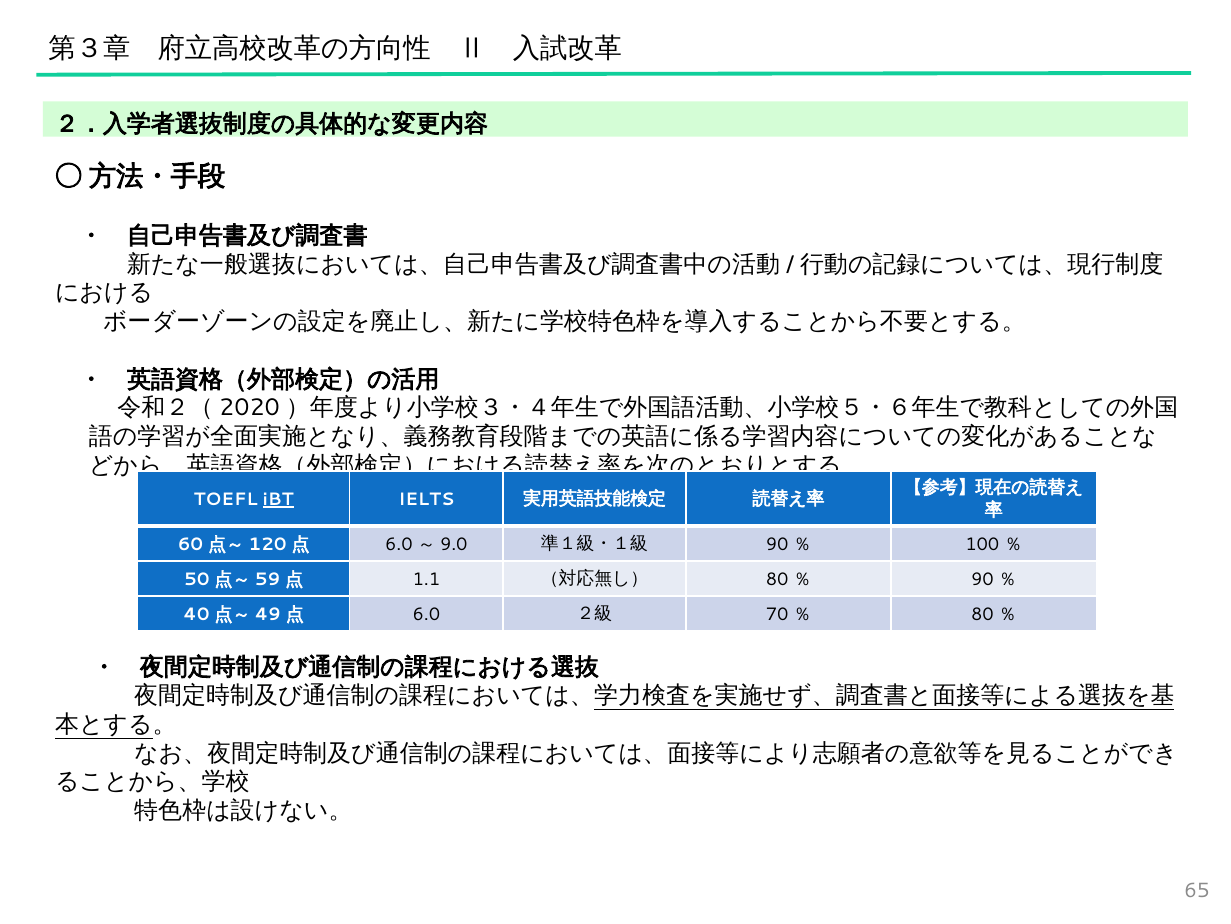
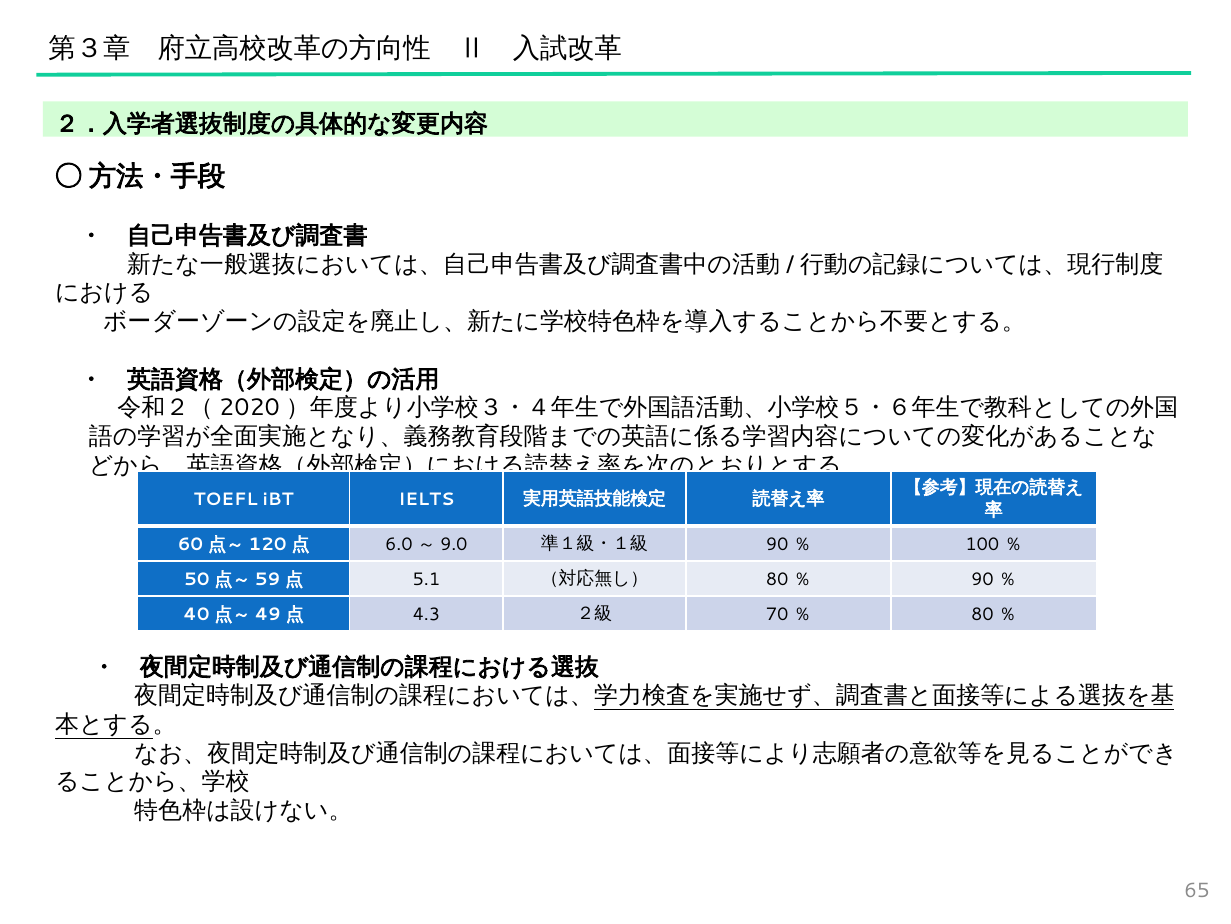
iBT underline: present -> none
1.1: 1.1 -> 5.1
6.0 at (426, 614): 6.0 -> 4.3
